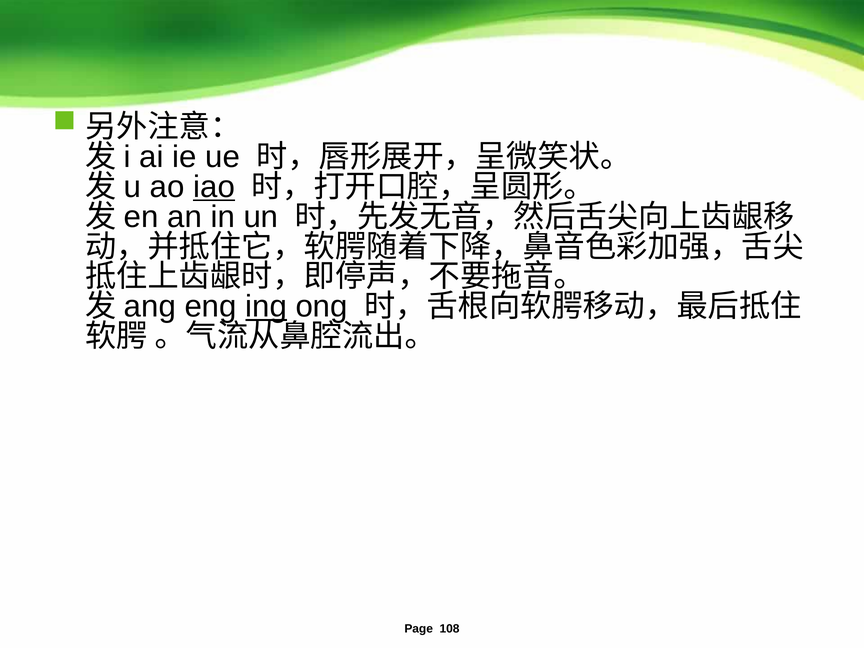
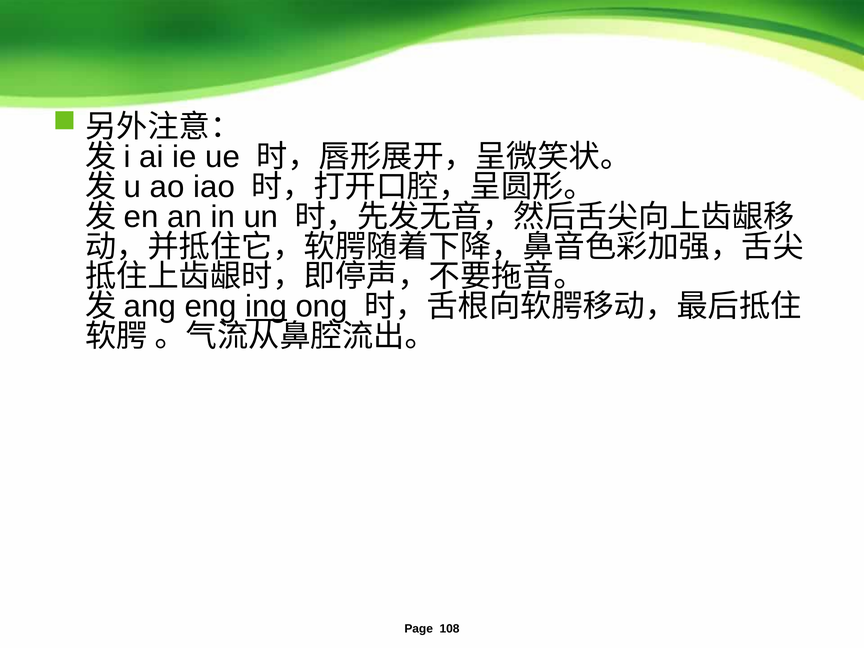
iao underline: present -> none
